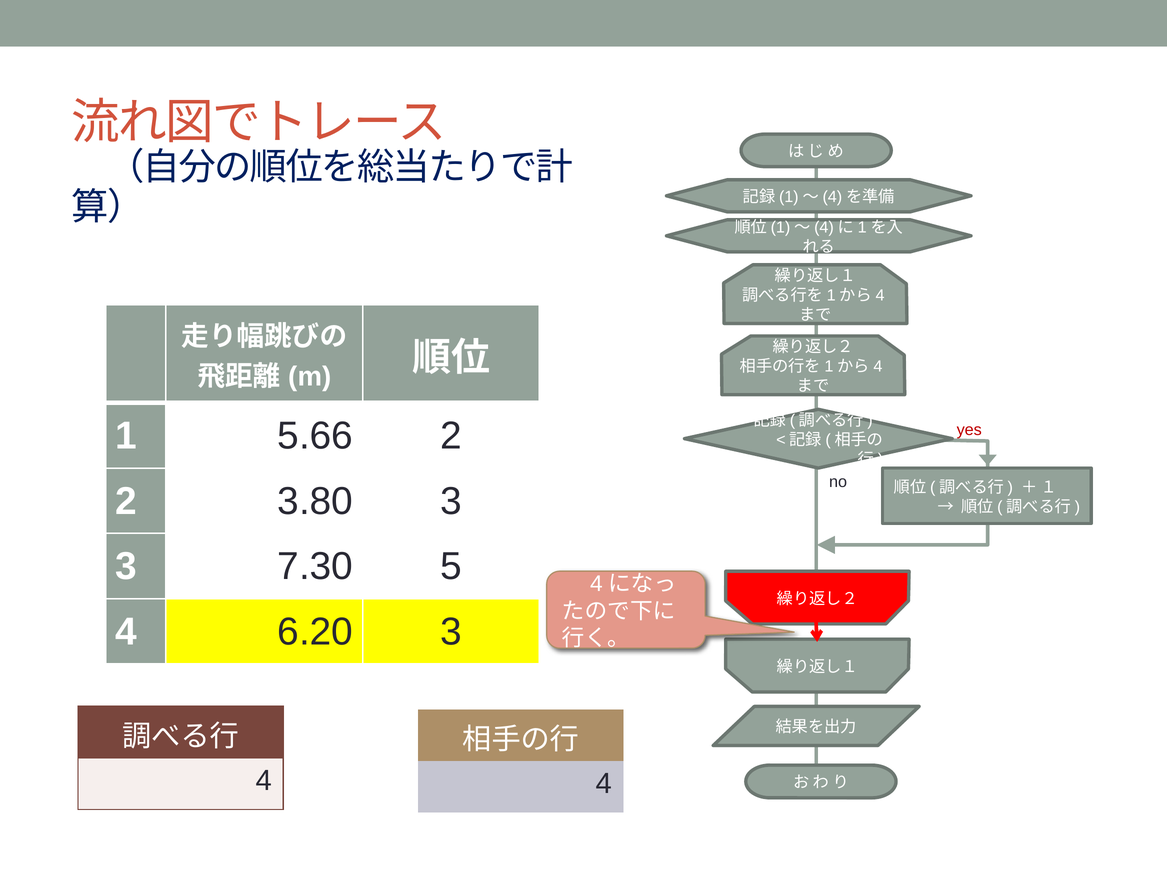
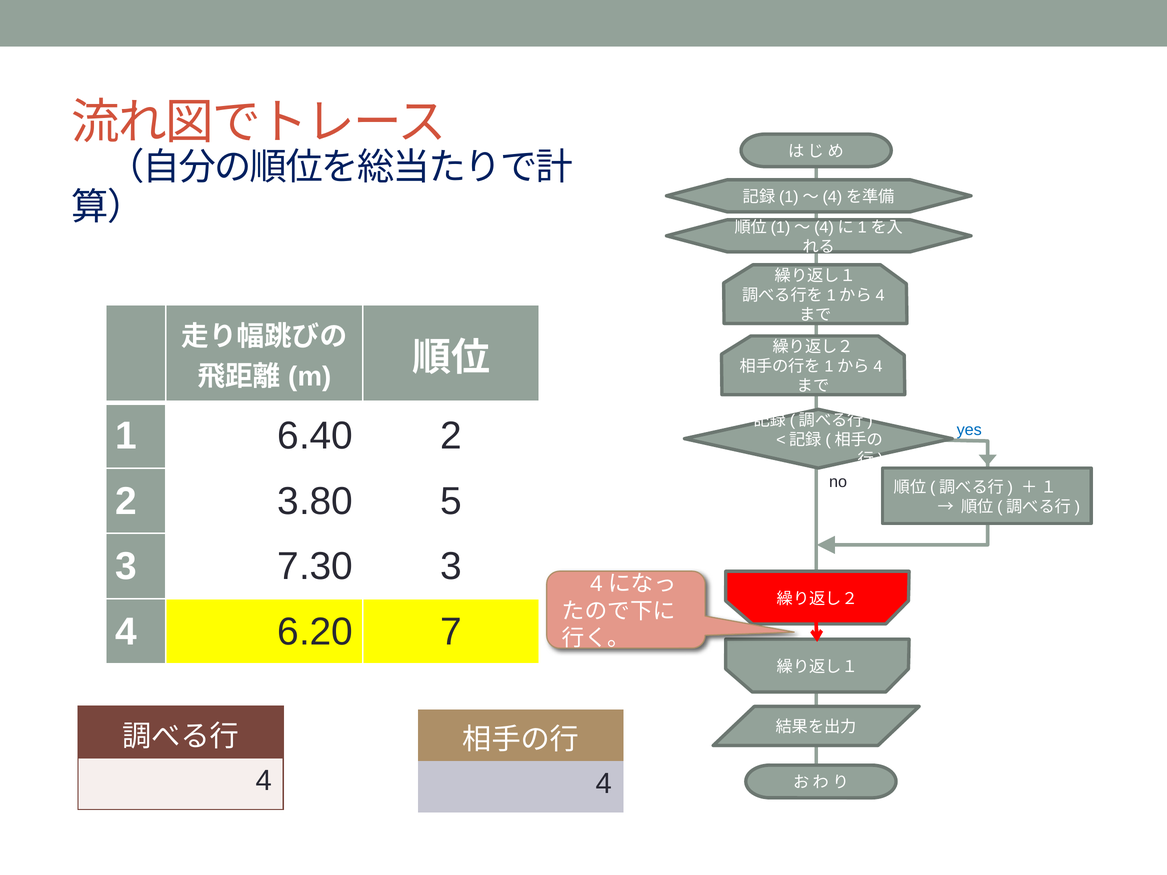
5.66: 5.66 -> 6.40
yes colour: red -> blue
3.80 3: 3 -> 5
7.30 5: 5 -> 3
6.20 3: 3 -> 7
